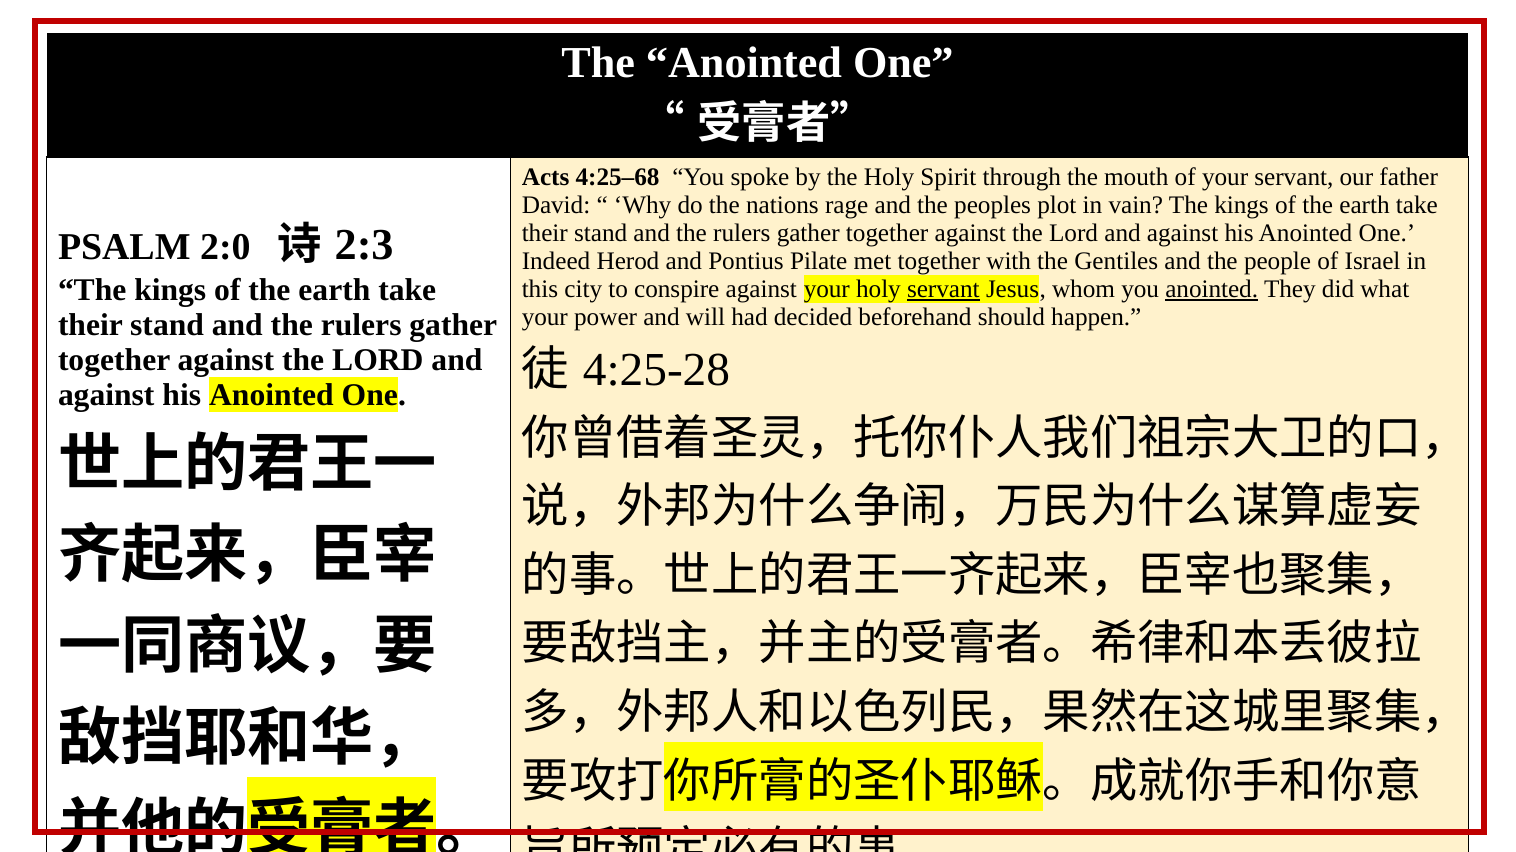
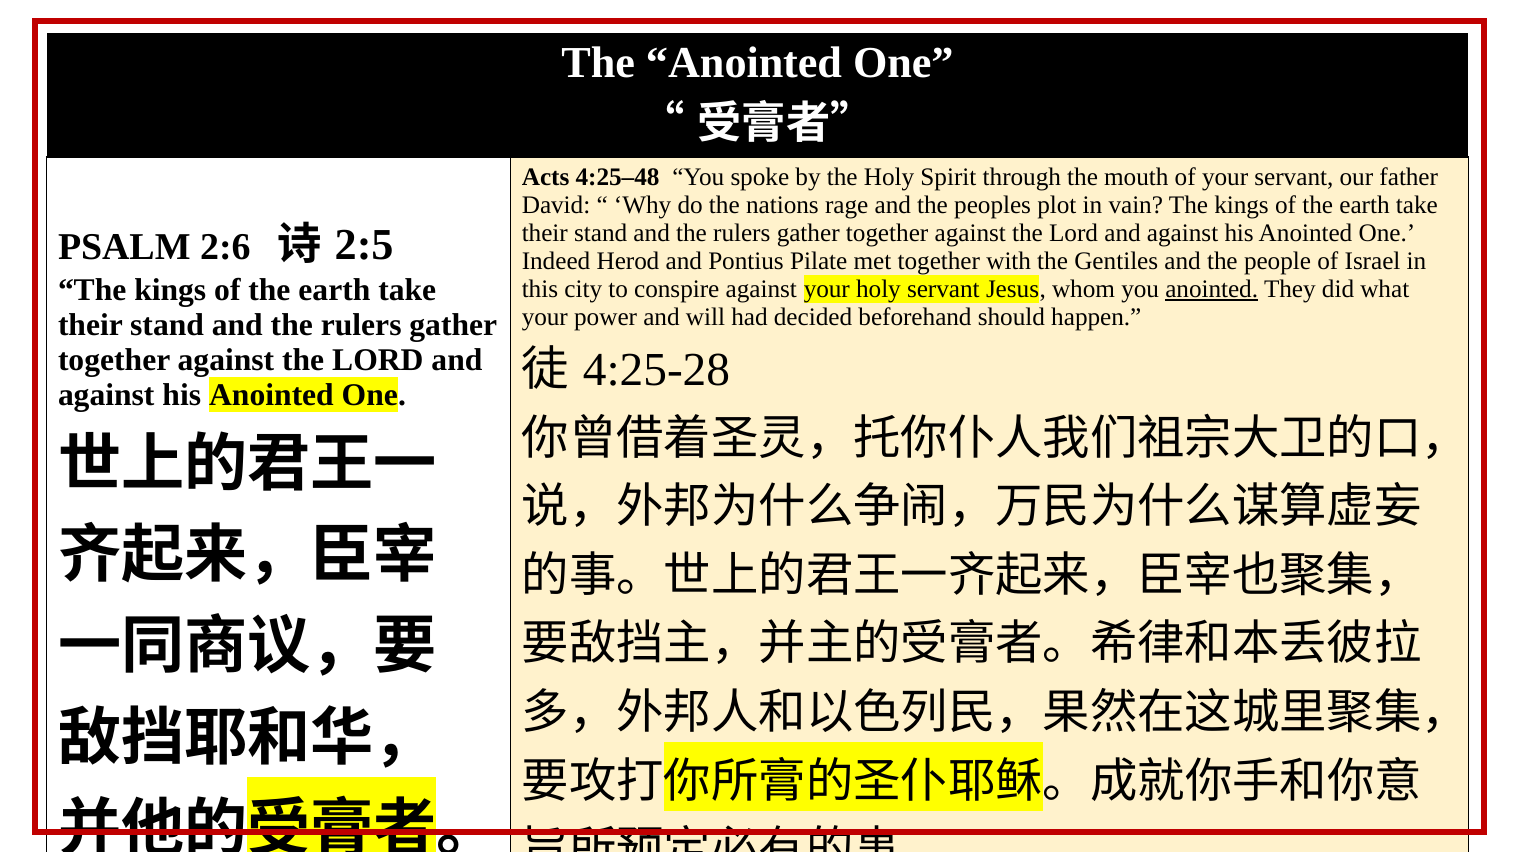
4:25–68: 4:25–68 -> 4:25–48
2:0: 2:0 -> 2:6
2:3: 2:3 -> 2:5
servant at (943, 289) underline: present -> none
